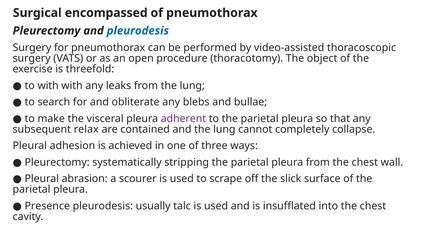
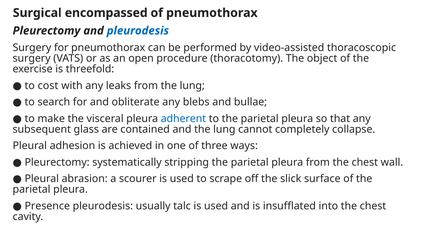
to with: with -> cost
adherent colour: purple -> blue
relax: relax -> glass
